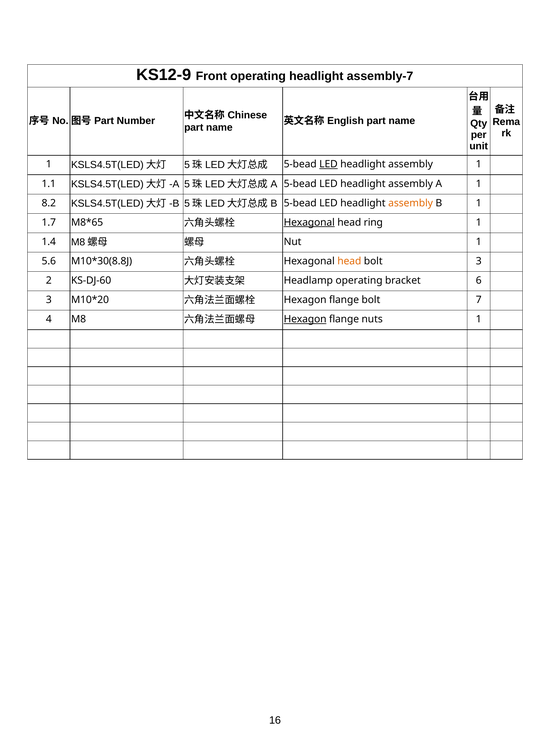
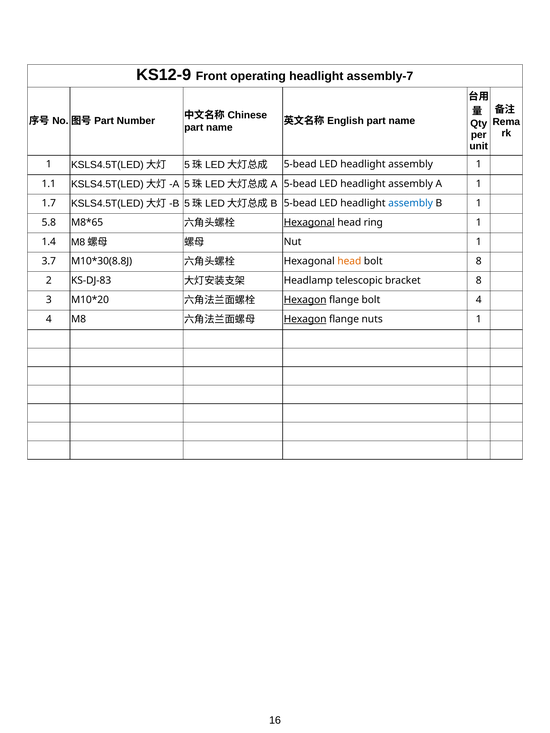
LED at (328, 164) underline: present -> none
8.2: 8.2 -> 1.7
assembly at (411, 203) colour: orange -> blue
1.7: 1.7 -> 5.8
5.6: 5.6 -> 3.7
bolt 3: 3 -> 8
KS-DJ-60: KS-DJ-60 -> KS-DJ-83
Headlamp operating: operating -> telescopic
bracket 6: 6 -> 8
Hexagon at (305, 300) underline: none -> present
bolt 7: 7 -> 4
